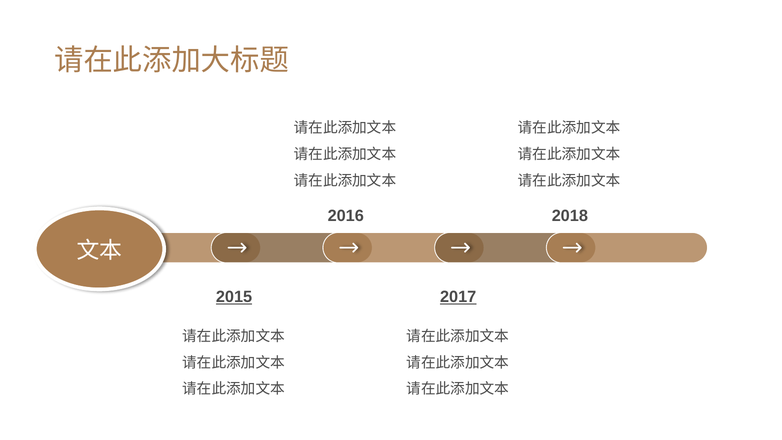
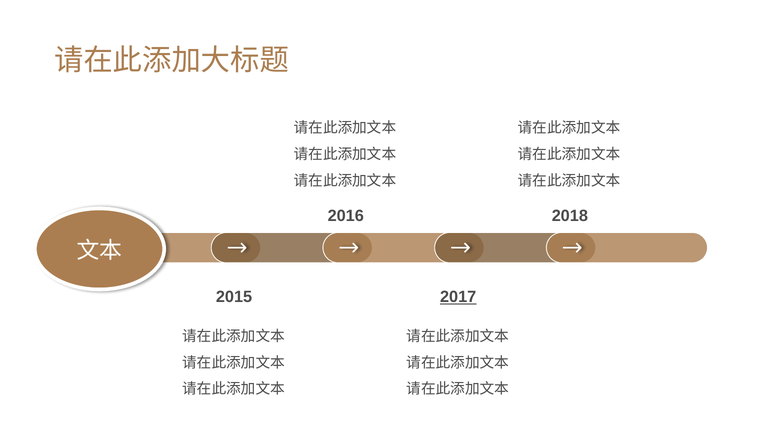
2015 underline: present -> none
